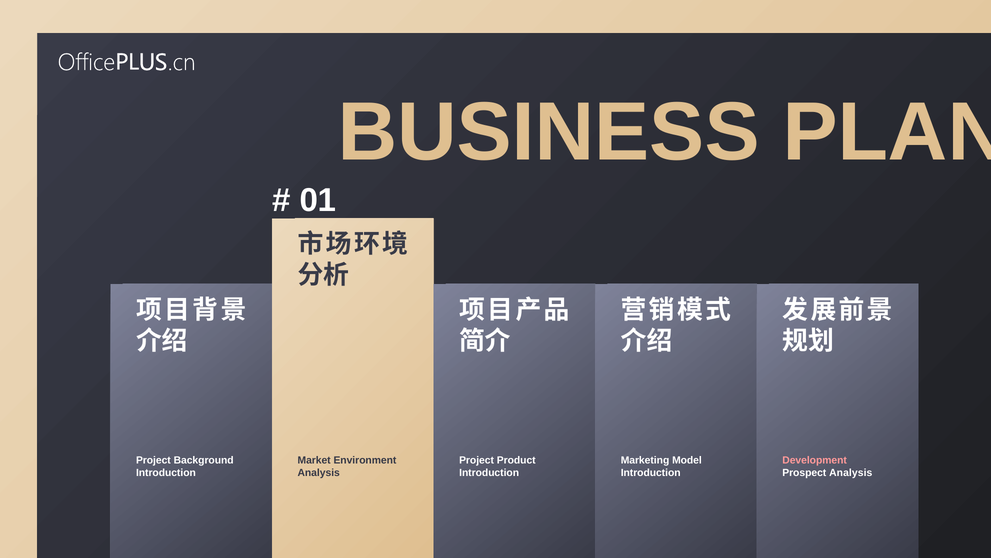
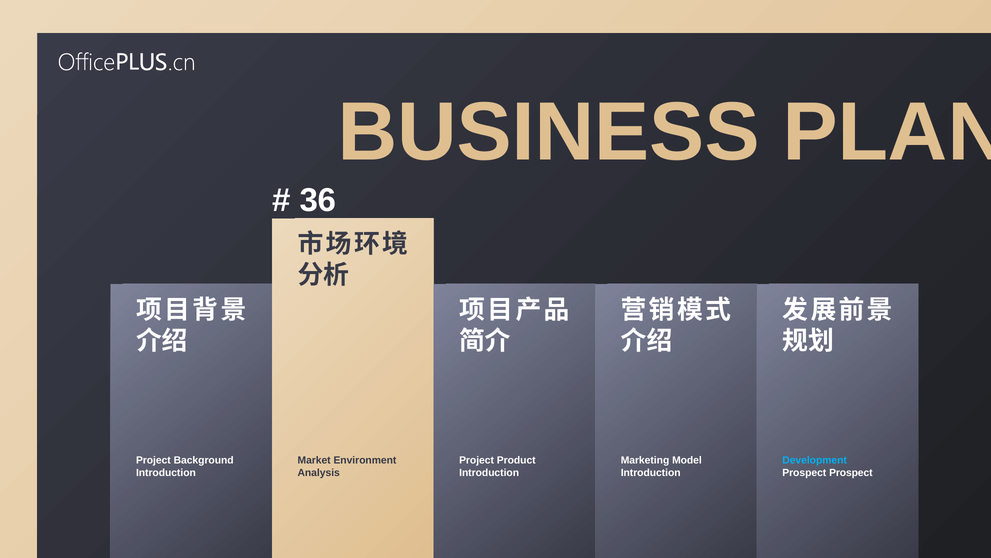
01: 01 -> 36
Development colour: pink -> light blue
Prospect Analysis: Analysis -> Prospect
